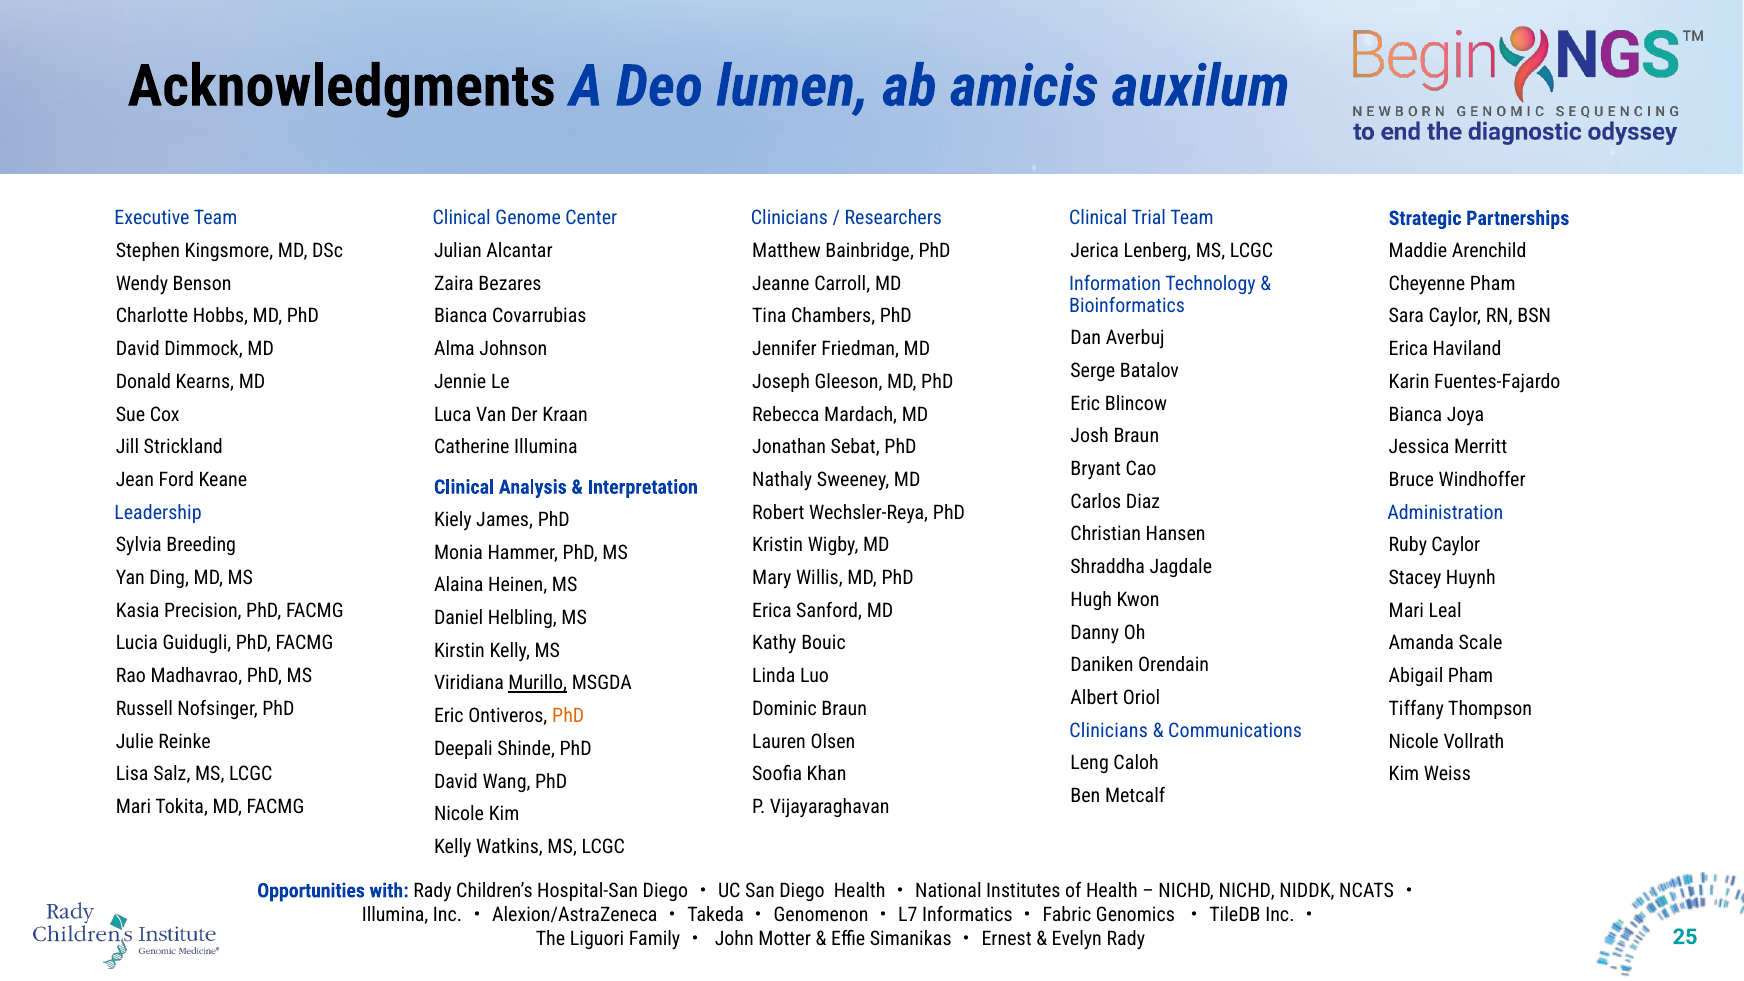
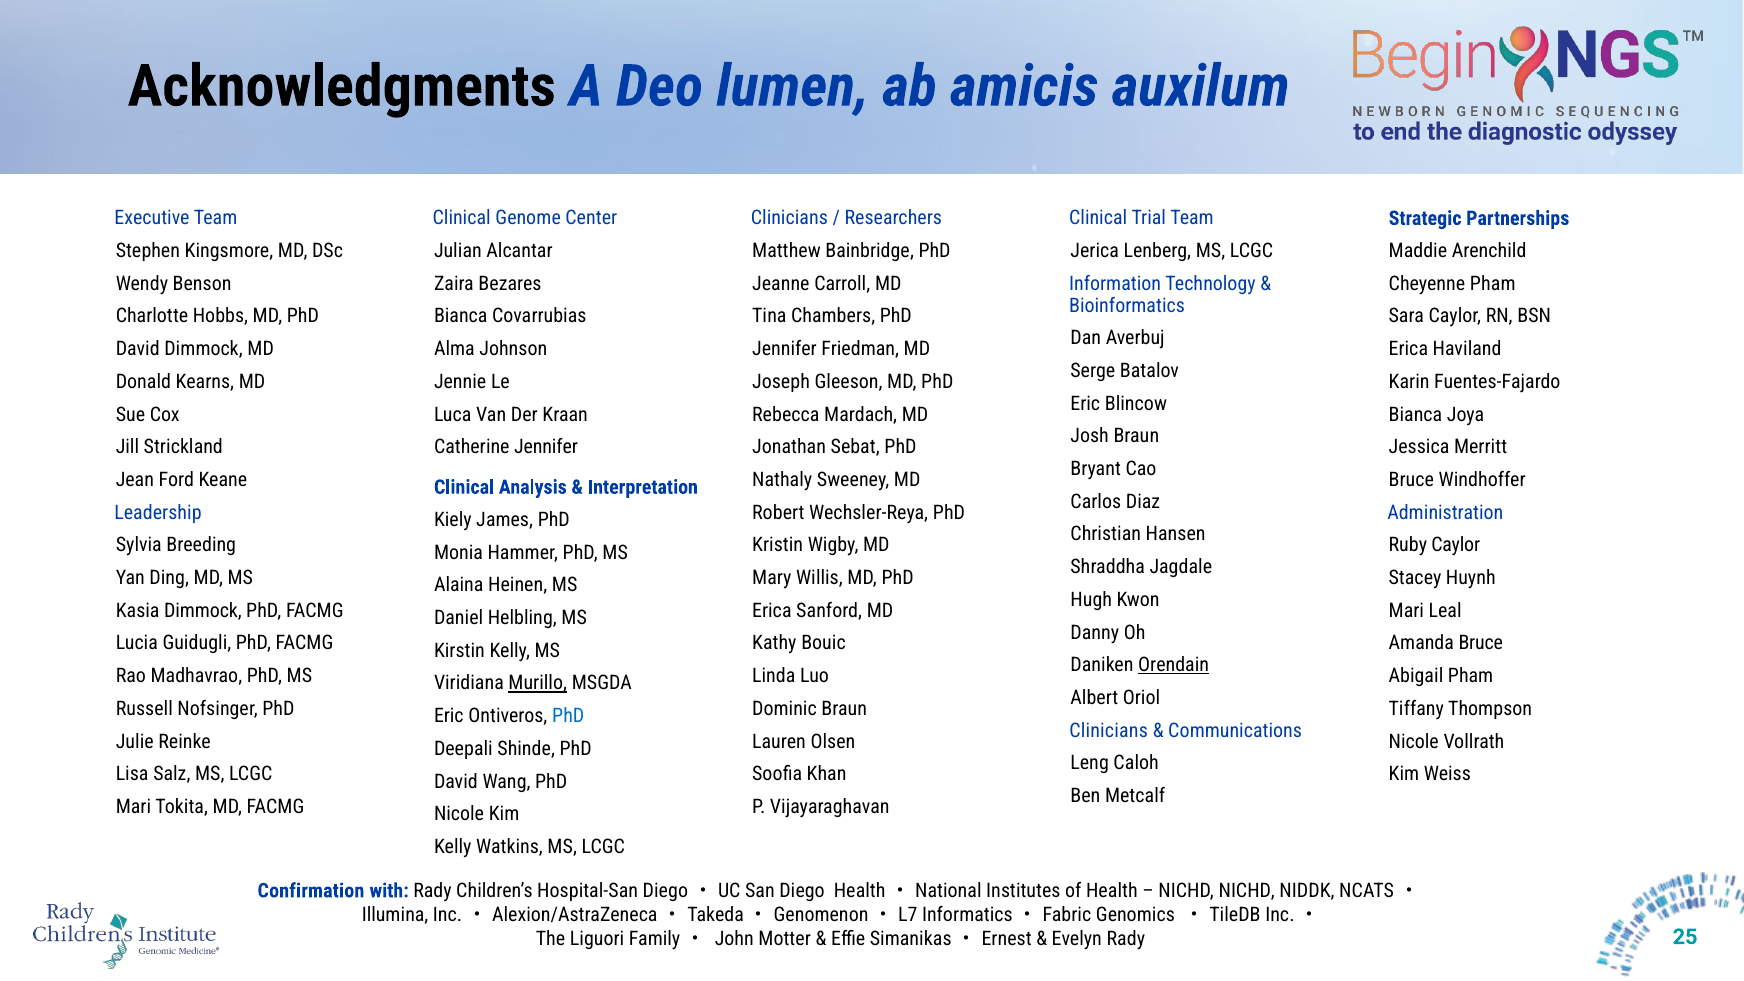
Catherine Illumina: Illumina -> Jennifer
Kasia Precision: Precision -> Dimmock
Amanda Scale: Scale -> Bruce
Orendain underline: none -> present
PhD at (568, 716) colour: orange -> blue
Opportunities: Opportunities -> Confirmation
